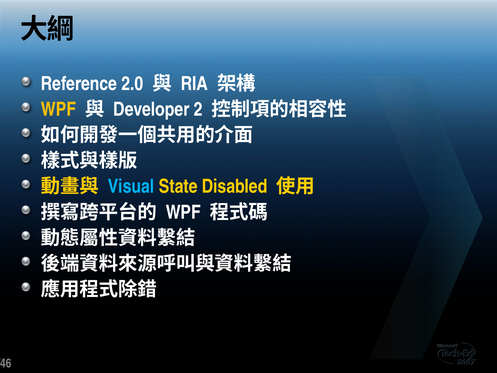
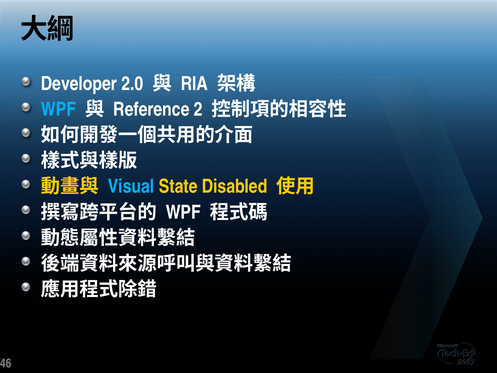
Reference: Reference -> Developer
WPF at (59, 109) colour: yellow -> light blue
Developer: Developer -> Reference
